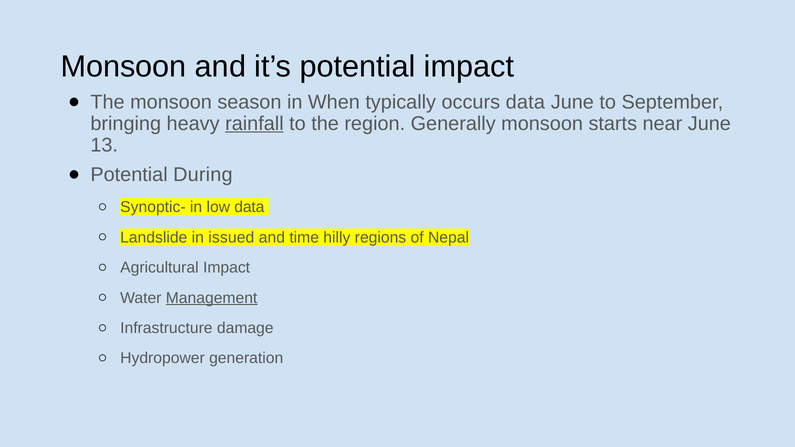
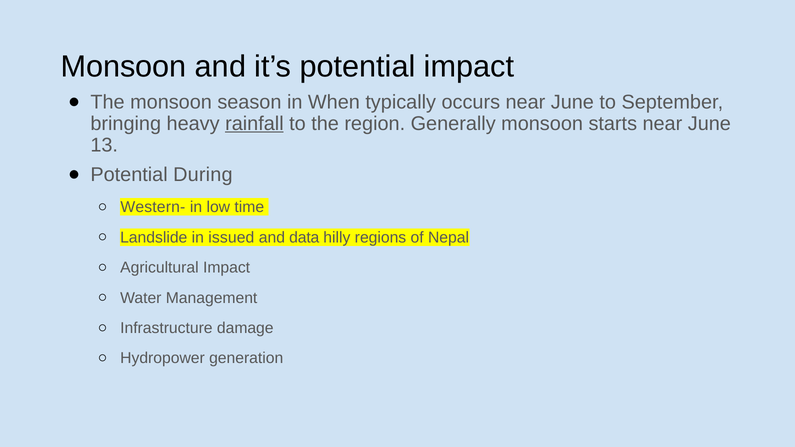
occurs data: data -> near
Synoptic-: Synoptic- -> Western-
low data: data -> time
time: time -> data
Management underline: present -> none
